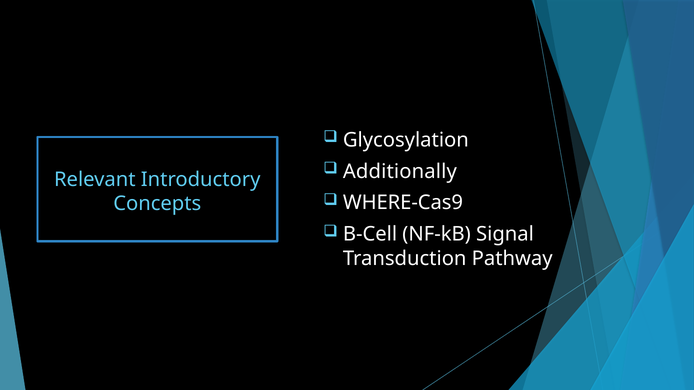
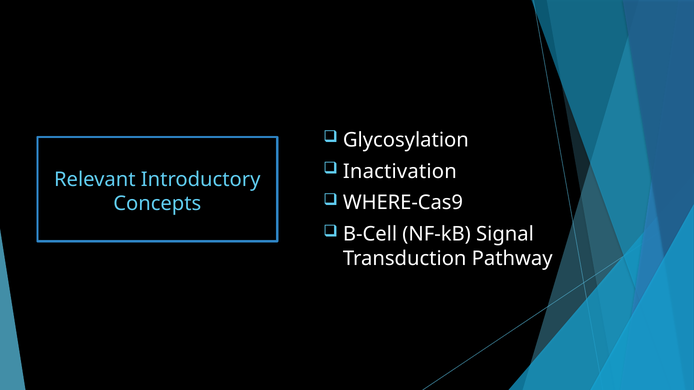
Additionally: Additionally -> Inactivation
